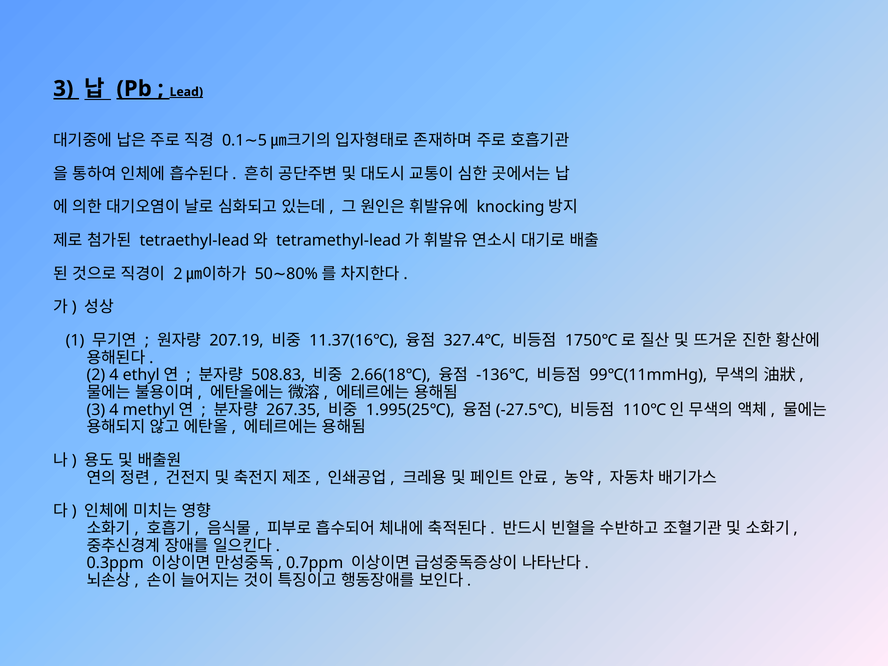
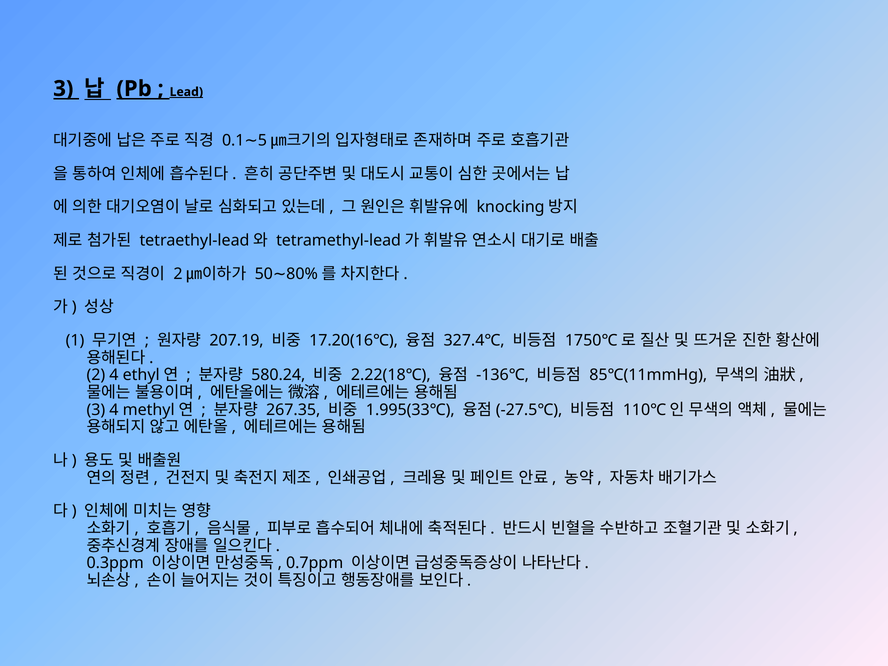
11.37(16℃: 11.37(16℃ -> 17.20(16℃
508.83: 508.83 -> 580.24
2.66(18℃: 2.66(18℃ -> 2.22(18℃
99℃(11mmHg: 99℃(11mmHg -> 85℃(11mmHg
1.995(25℃: 1.995(25℃ -> 1.995(33℃
